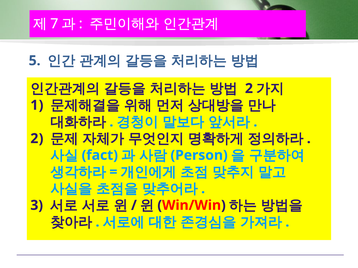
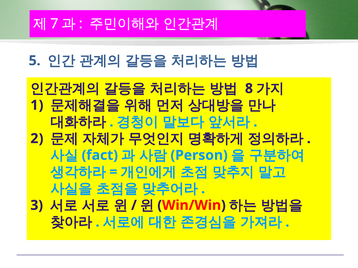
2 at (249, 89): 2 -> 8
